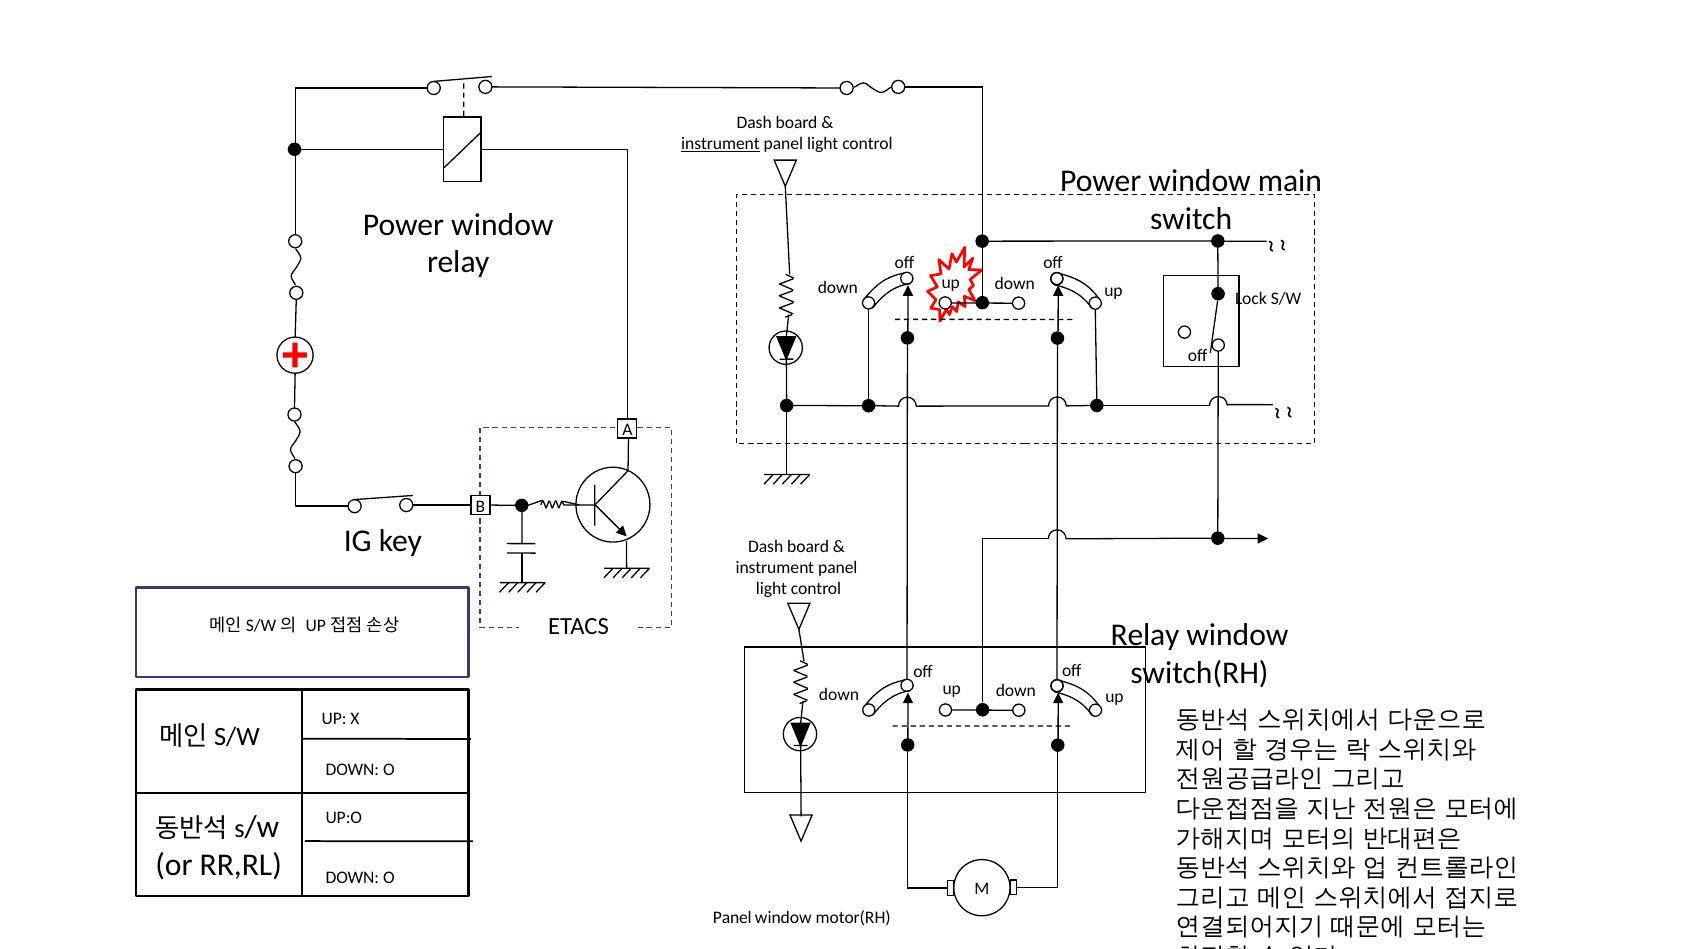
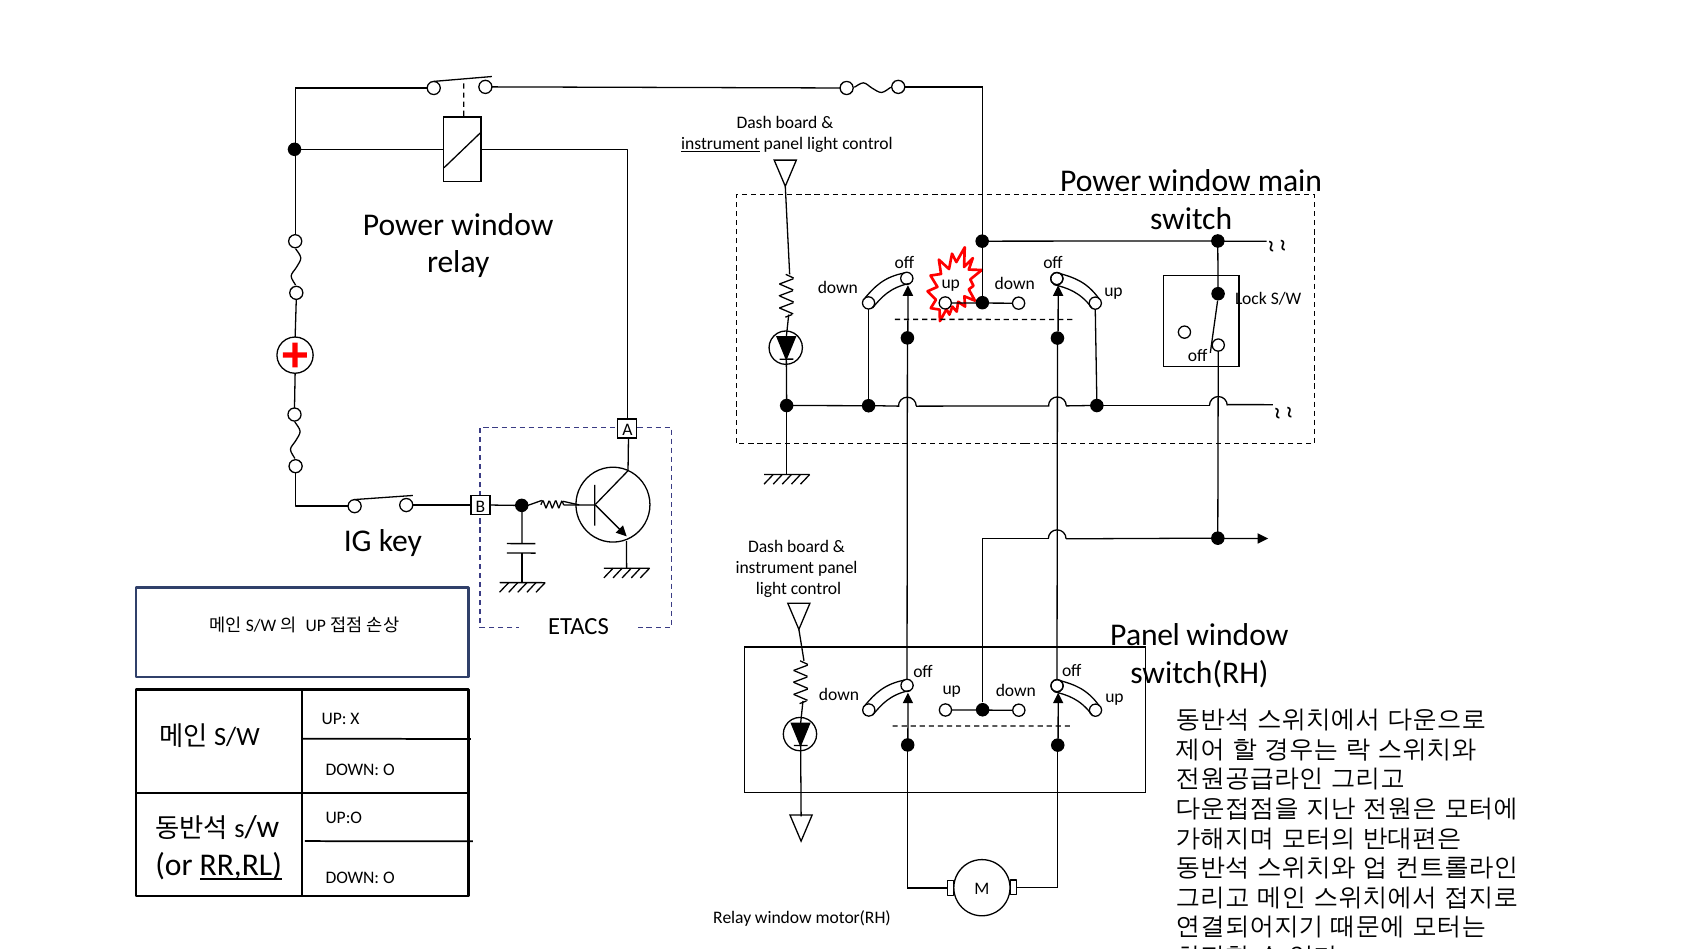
Relay at (1145, 635): Relay -> Panel
RR,RL underline: none -> present
Panel at (732, 917): Panel -> Relay
